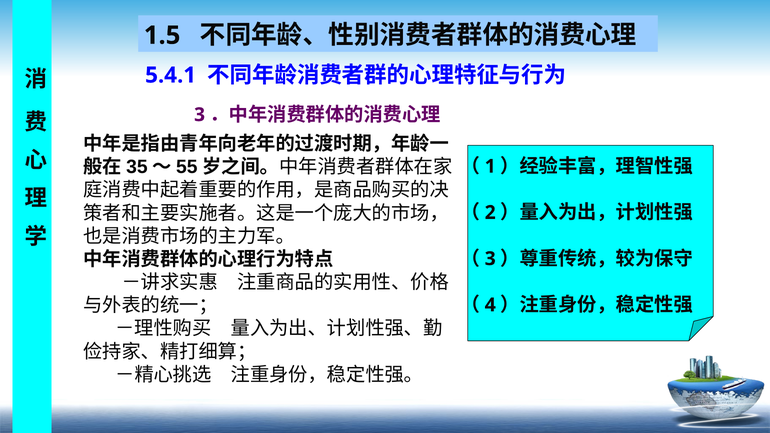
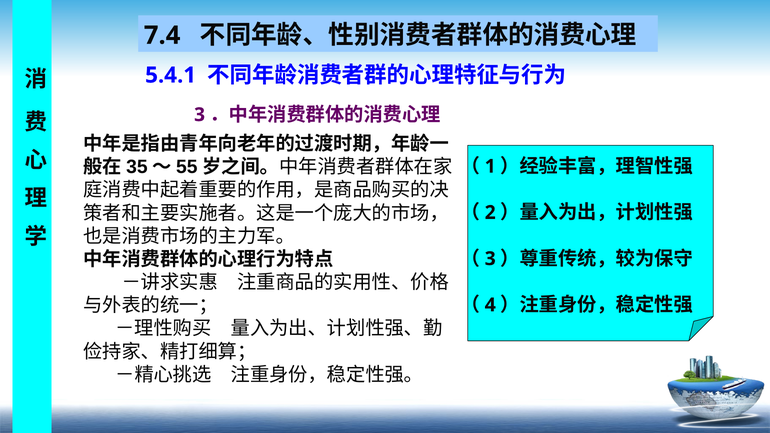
1.5: 1.5 -> 7.4
